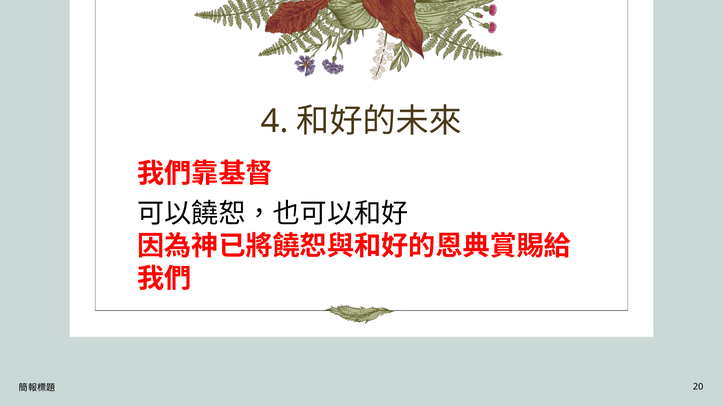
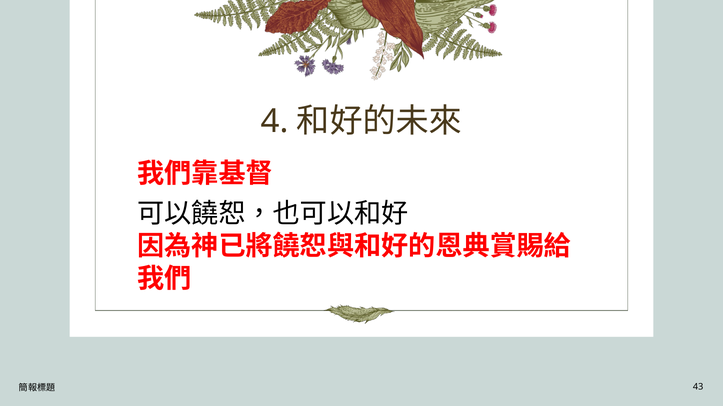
20: 20 -> 43
